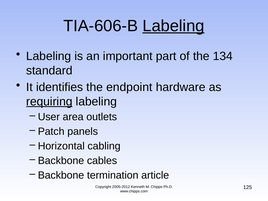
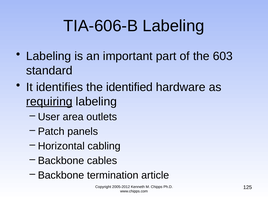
Labeling at (173, 26) underline: present -> none
134: 134 -> 603
endpoint: endpoint -> identified
